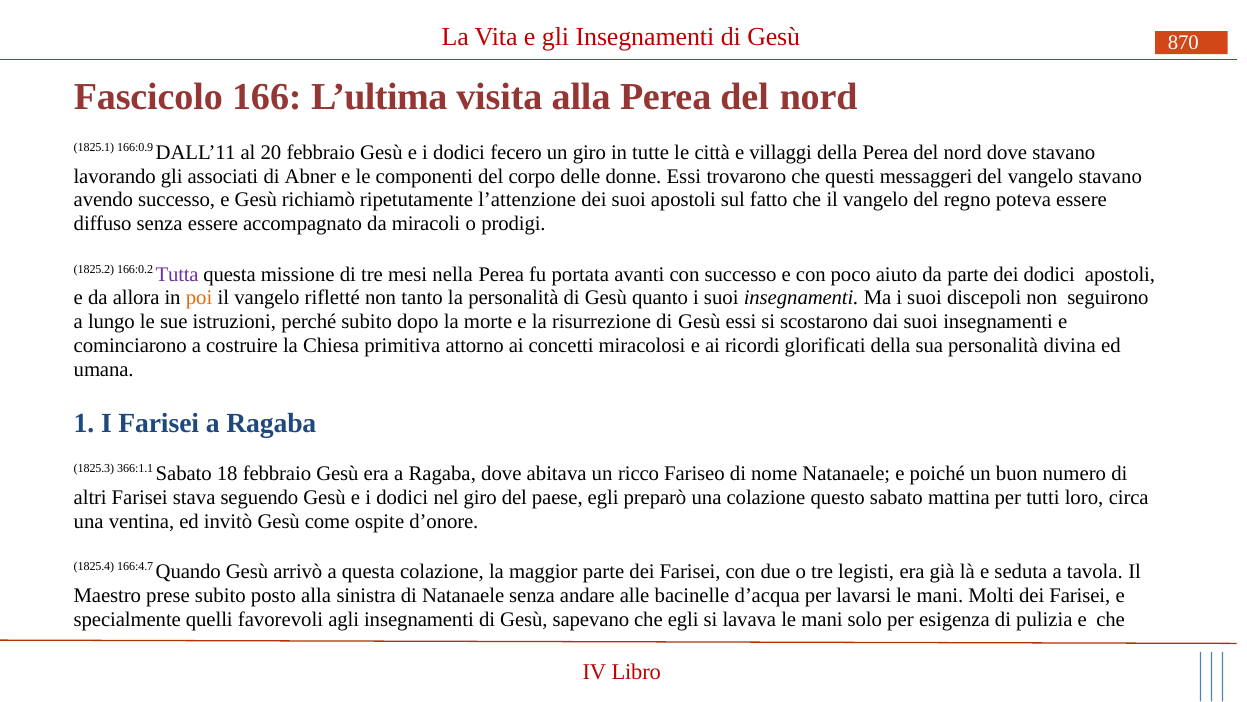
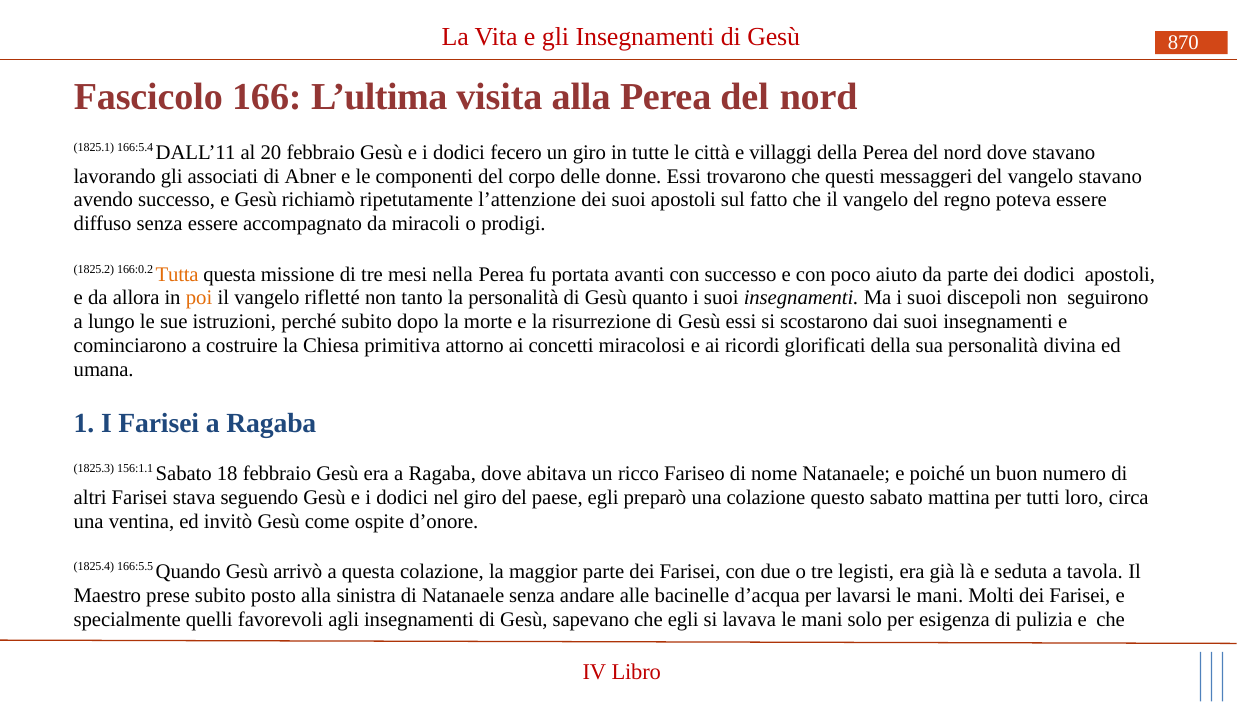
166:0.9: 166:0.9 -> 166:5.4
Tutta colour: purple -> orange
366:1.1: 366:1.1 -> 156:1.1
166:4.7: 166:4.7 -> 166:5.5
